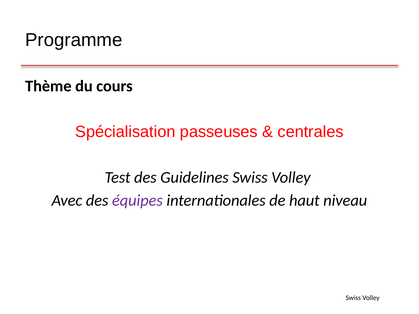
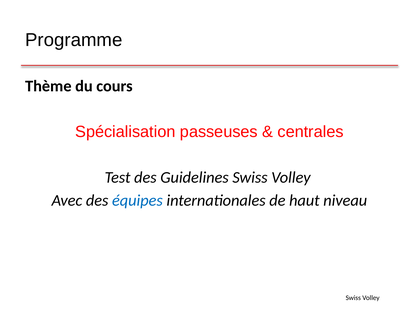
équipes colour: purple -> blue
